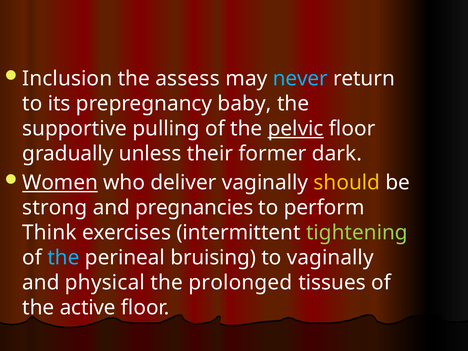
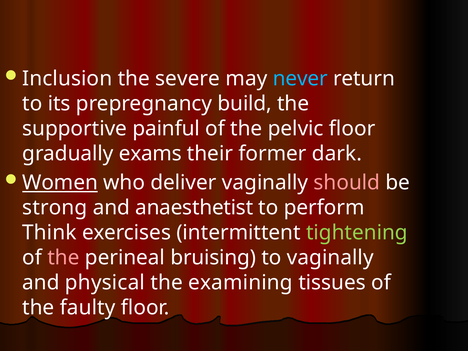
assess: assess -> severe
baby: baby -> build
pulling: pulling -> painful
pelvic underline: present -> none
unless: unless -> exams
should colour: yellow -> pink
pregnancies: pregnancies -> anaesthetist
the at (63, 258) colour: light blue -> pink
prolonged: prolonged -> examining
active: active -> faulty
